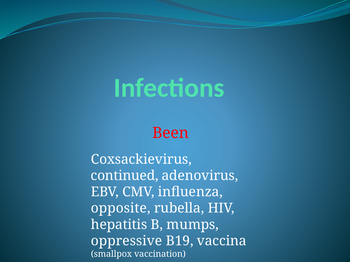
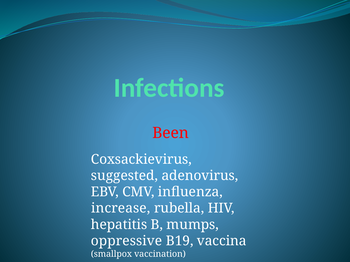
continued: continued -> suggested
opposite: opposite -> increase
